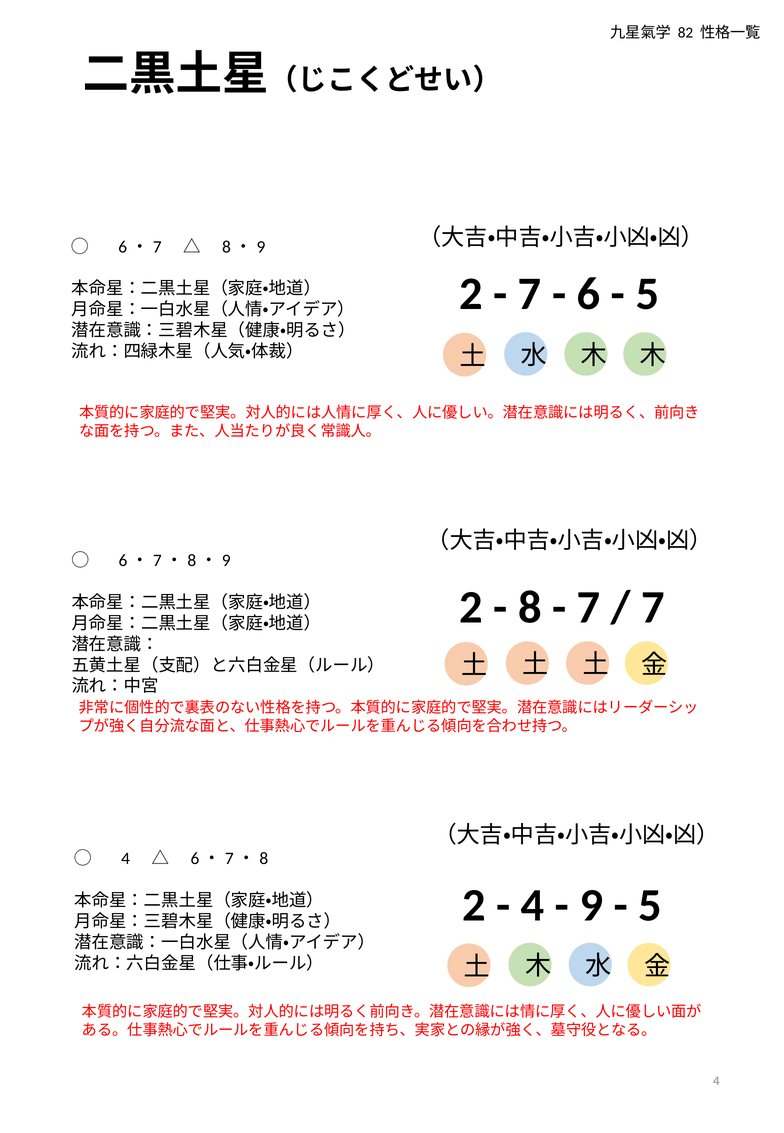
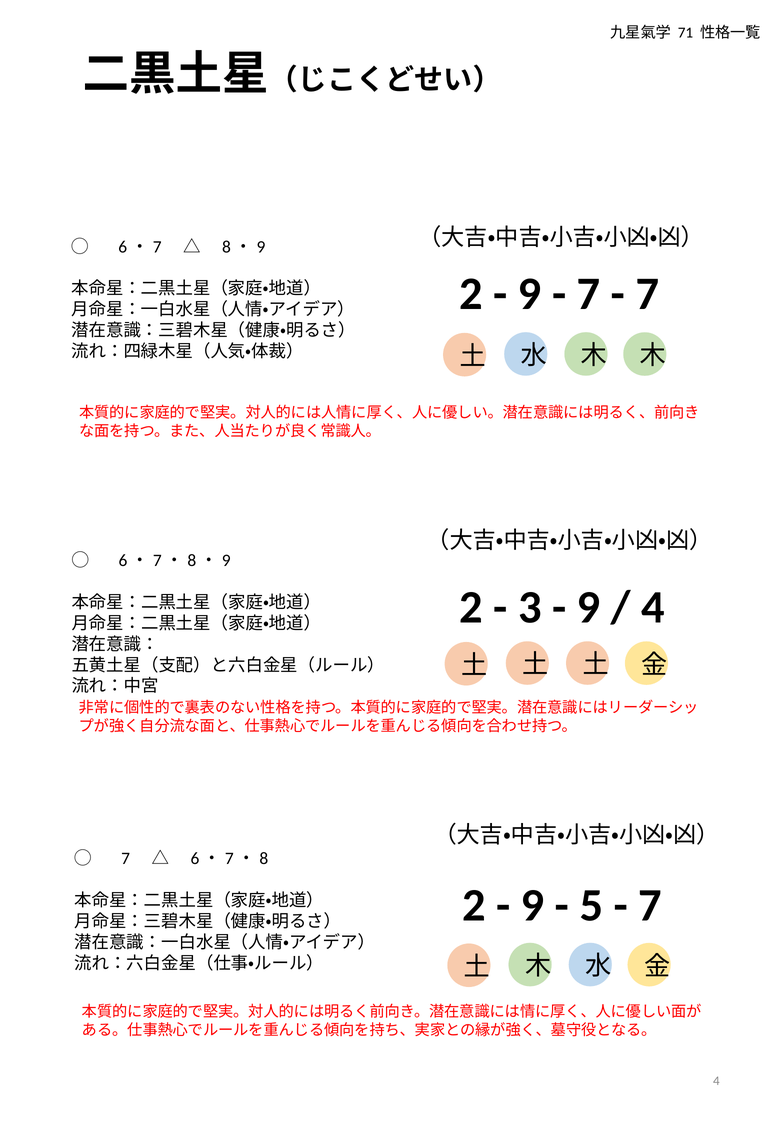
82: 82 -> 71
7 at (530, 294): 7 -> 9
6 at (588, 294): 6 -> 7
5 at (647, 294): 5 -> 7
8: 8 -> 3
7 at (589, 607): 7 -> 9
7 at (653, 607): 7 -> 4
4 at (126, 858): 4 -> 7
4 at (533, 905): 4 -> 9
9: 9 -> 5
5 at (650, 905): 5 -> 7
